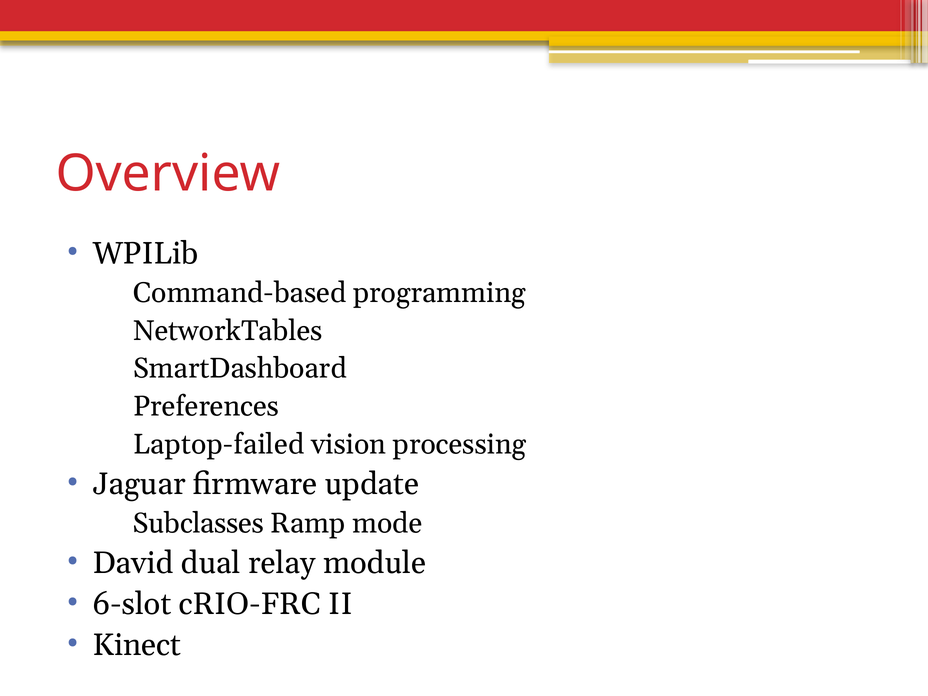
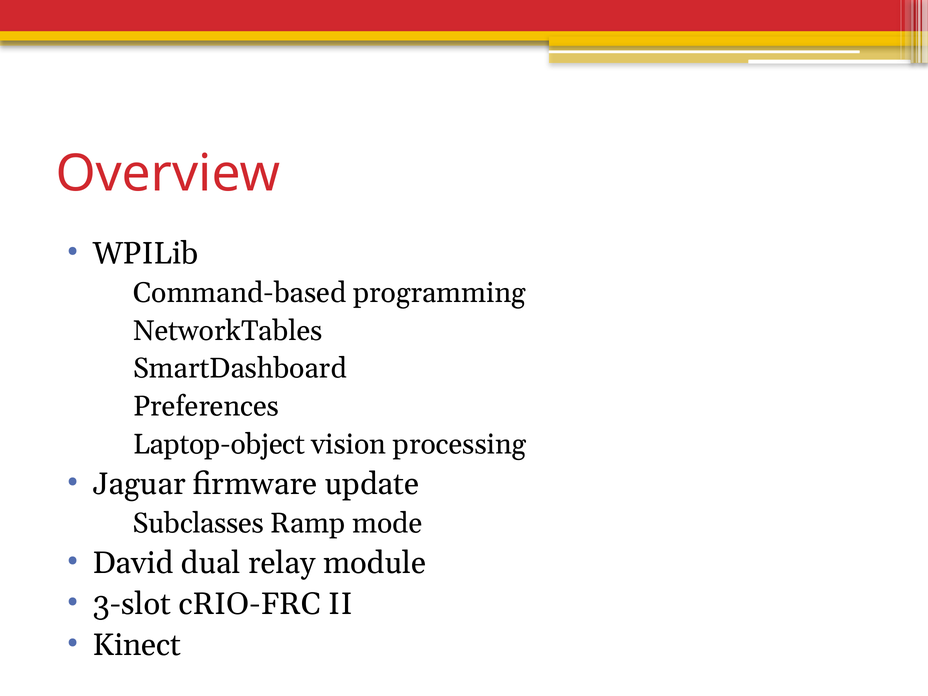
Laptop-failed: Laptop-failed -> Laptop-object
6-slot: 6-slot -> 3-slot
